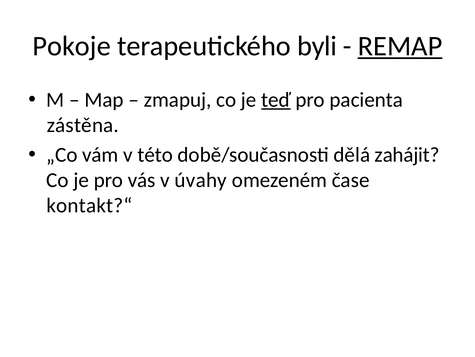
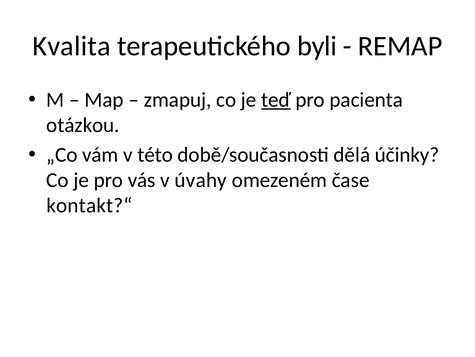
Pokoje: Pokoje -> Kvalita
REMAP underline: present -> none
zástěna: zástěna -> otázkou
zahájit: zahájit -> účinky
